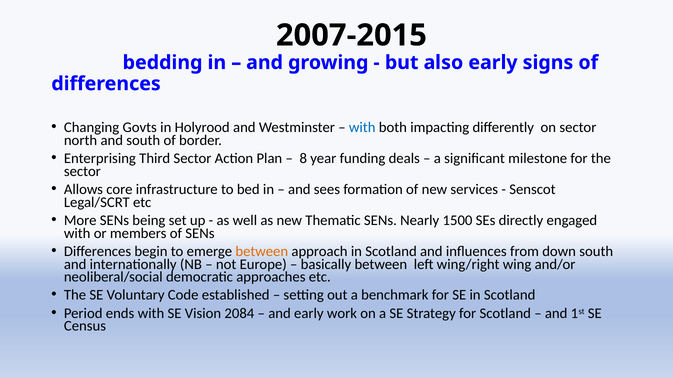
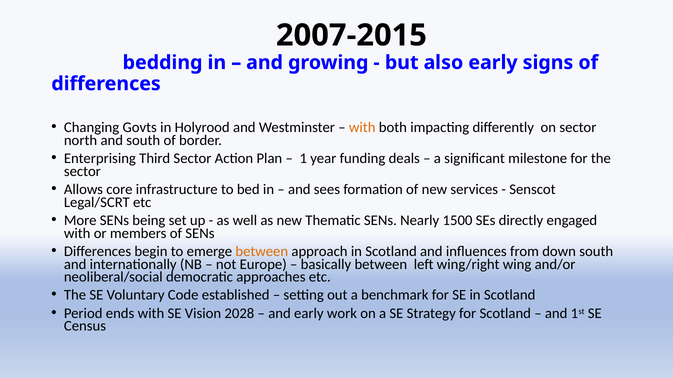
with at (362, 128) colour: blue -> orange
8: 8 -> 1
2084: 2084 -> 2028
